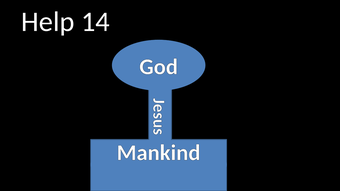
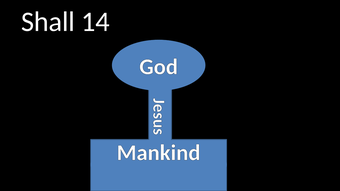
Help: Help -> Shall
